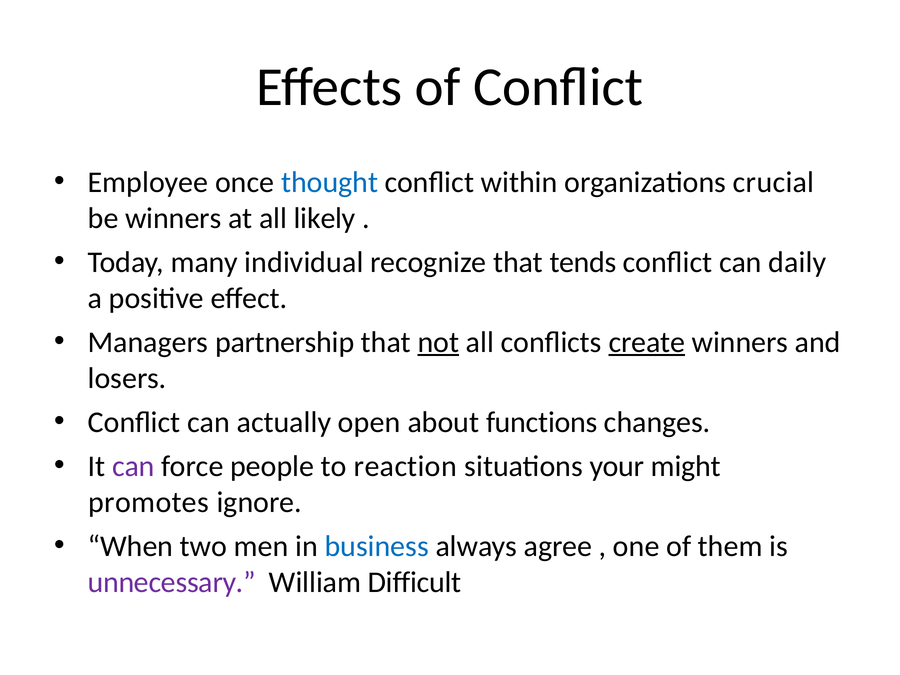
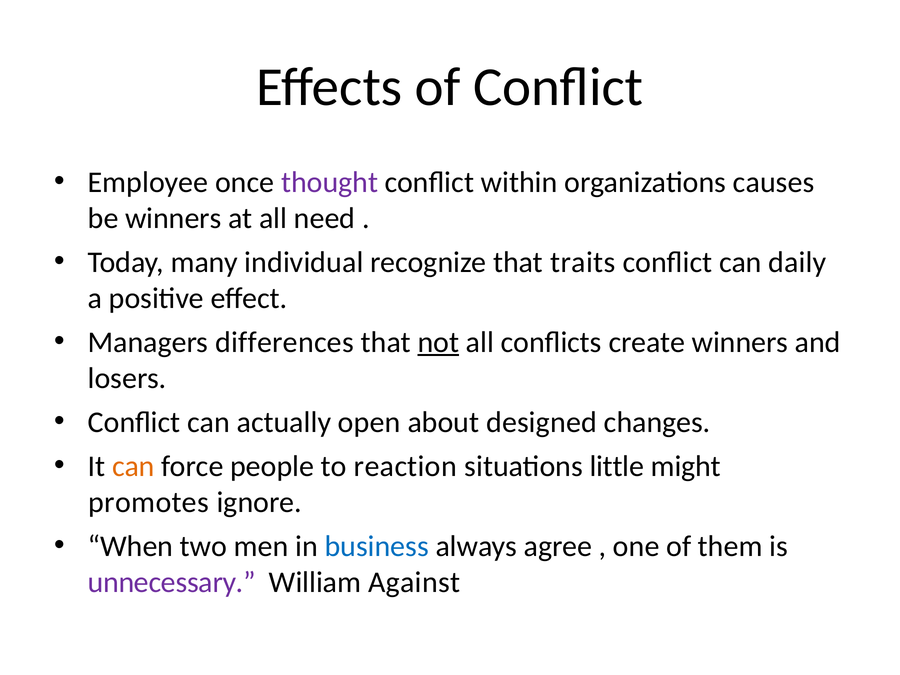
thought colour: blue -> purple
crucial: crucial -> causes
likely: likely -> need
tends: tends -> traits
partnership: partnership -> differences
create underline: present -> none
functions: functions -> designed
can at (133, 466) colour: purple -> orange
your: your -> little
Difficult: Difficult -> Against
